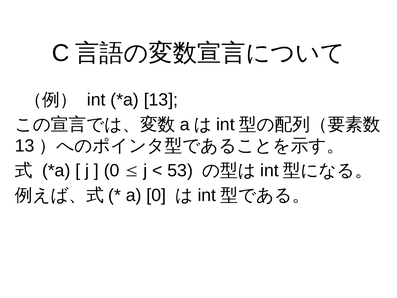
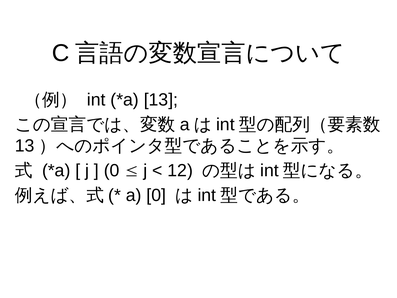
53: 53 -> 12
